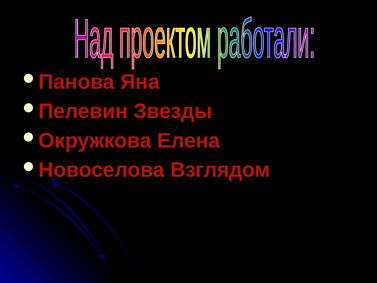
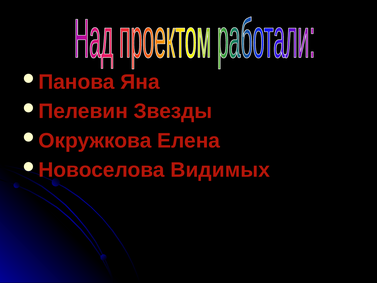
Взглядом: Взглядом -> Видимых
